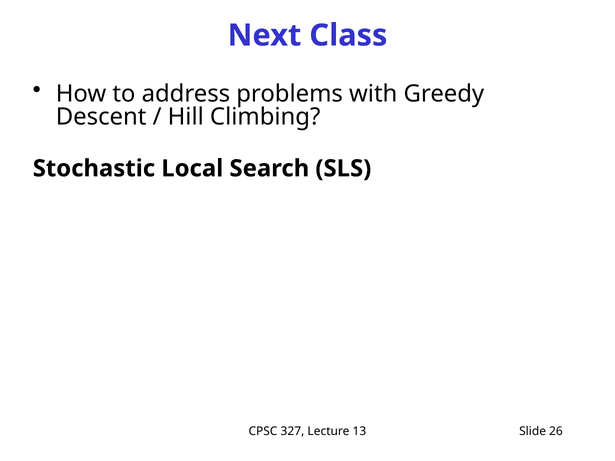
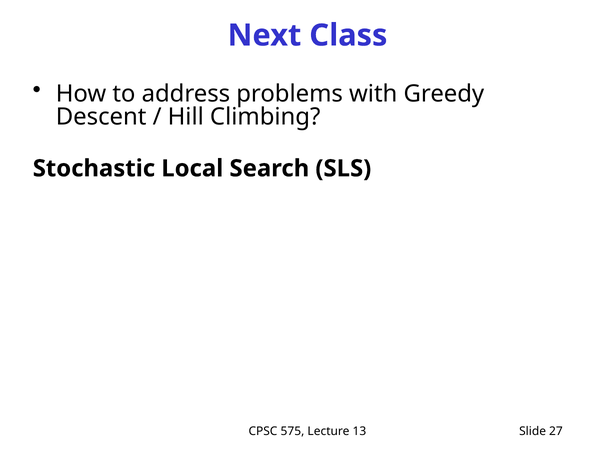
327: 327 -> 575
26: 26 -> 27
